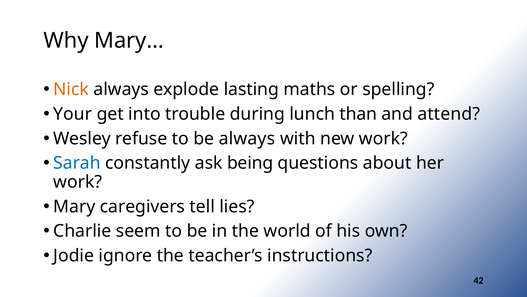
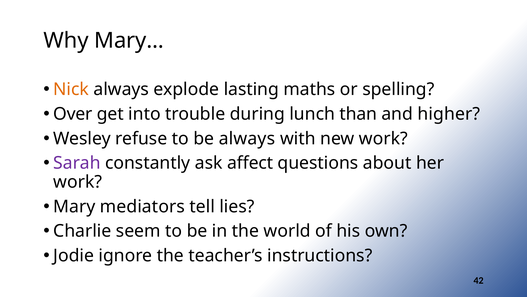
Your: Your -> Over
attend: attend -> higher
Sarah colour: blue -> purple
being: being -> affect
caregivers: caregivers -> mediators
